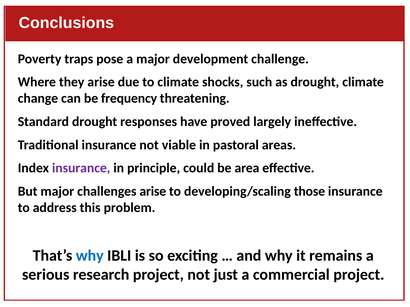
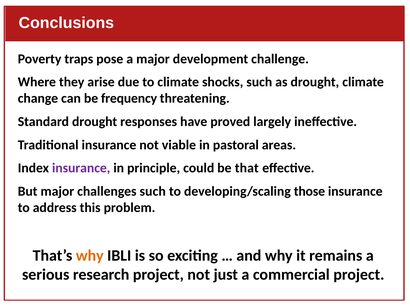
area: area -> that
challenges arise: arise -> such
why at (90, 256) colour: blue -> orange
